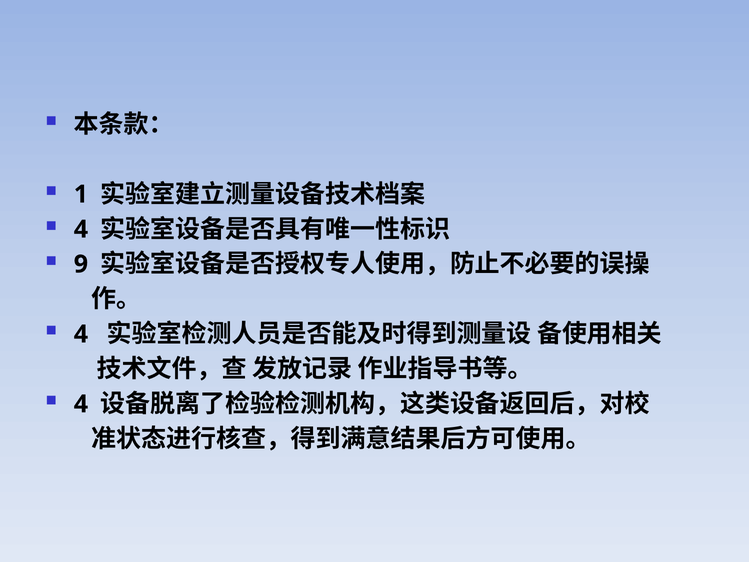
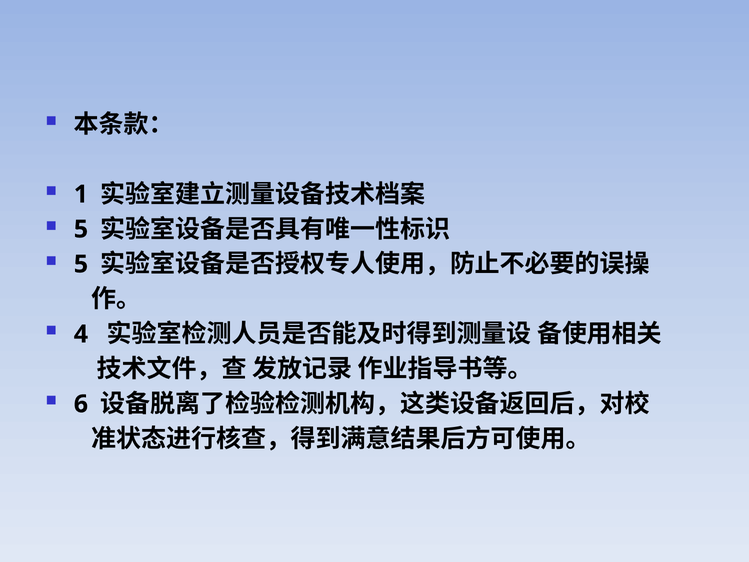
4 at (81, 229): 4 -> 5
9 at (81, 264): 9 -> 5
4 at (81, 404): 4 -> 6
